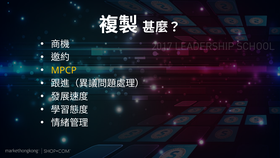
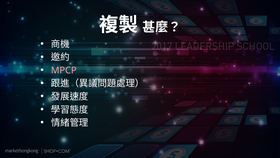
MPCP colour: yellow -> pink
